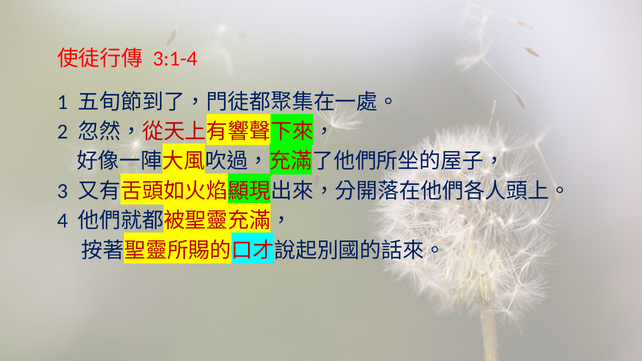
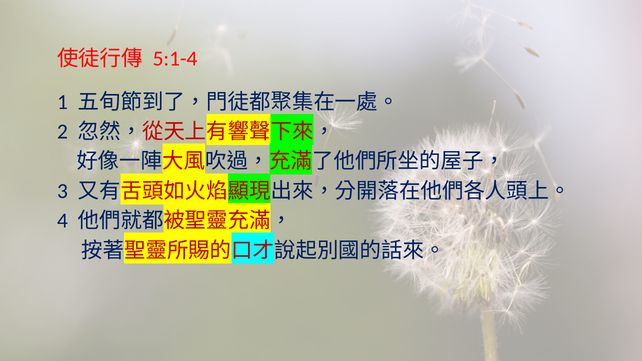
3:1-4: 3:1-4 -> 5:1-4
